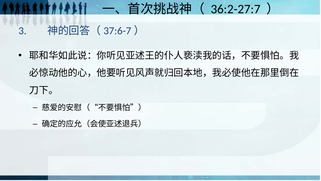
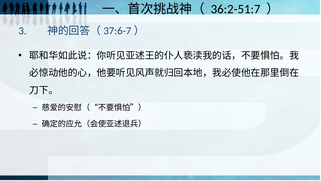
36:2-27:7: 36:2-27:7 -> 36:2-51:7
